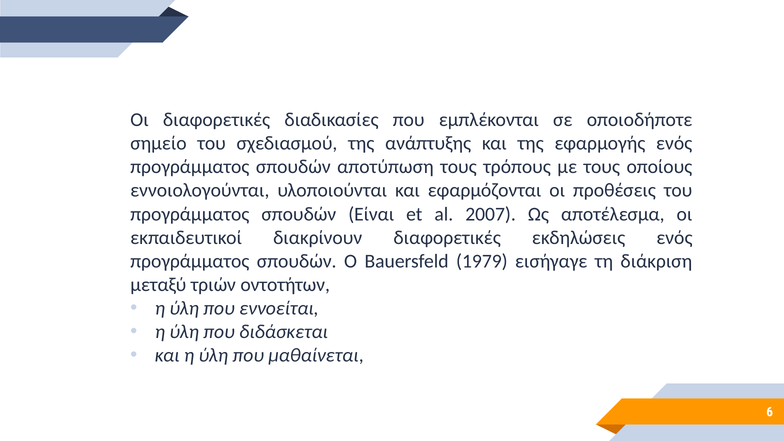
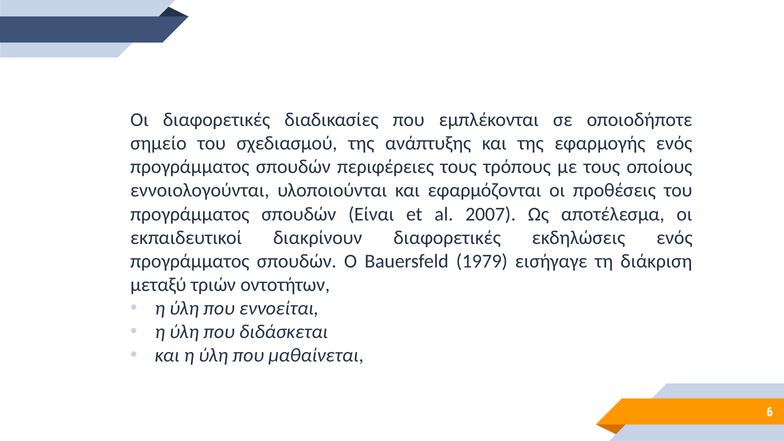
αποτύπωση: αποτύπωση -> περιφέρειες
